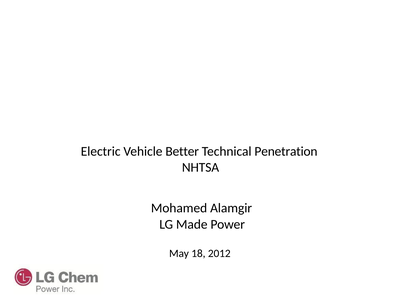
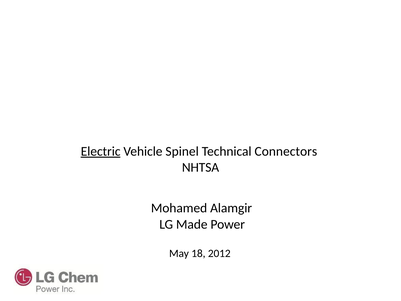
Electric underline: none -> present
Vehicle Better: Better -> Spinel
Penetration: Penetration -> Connectors
